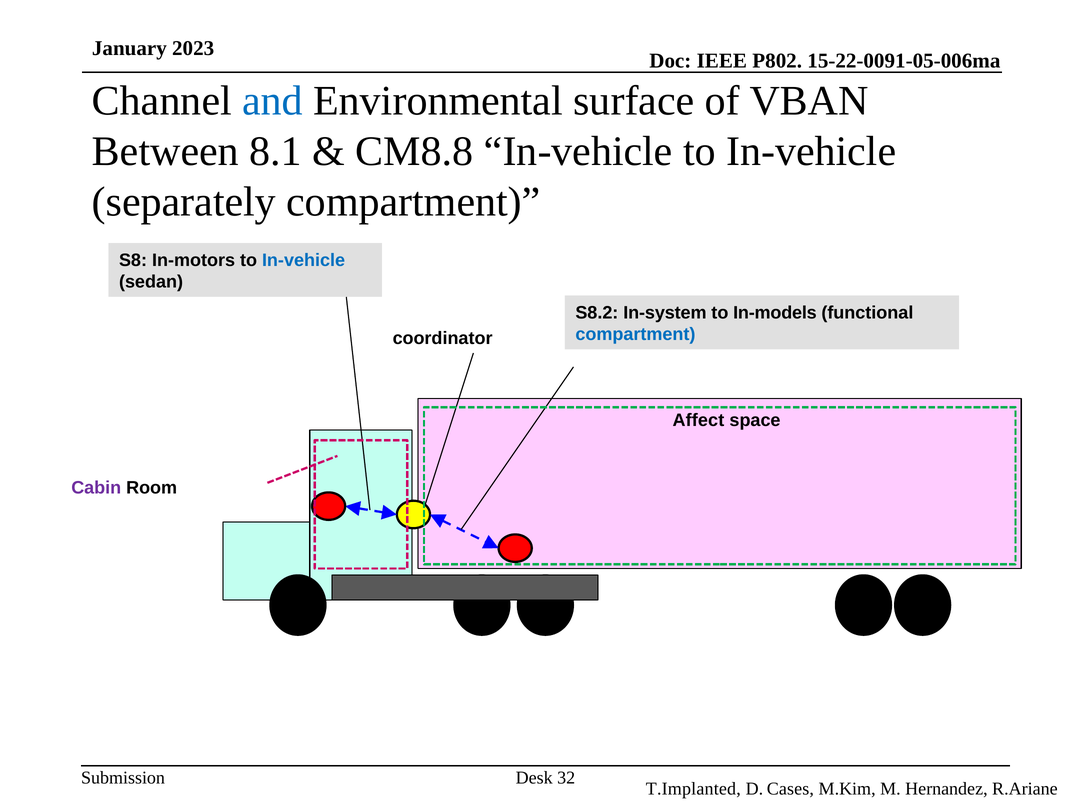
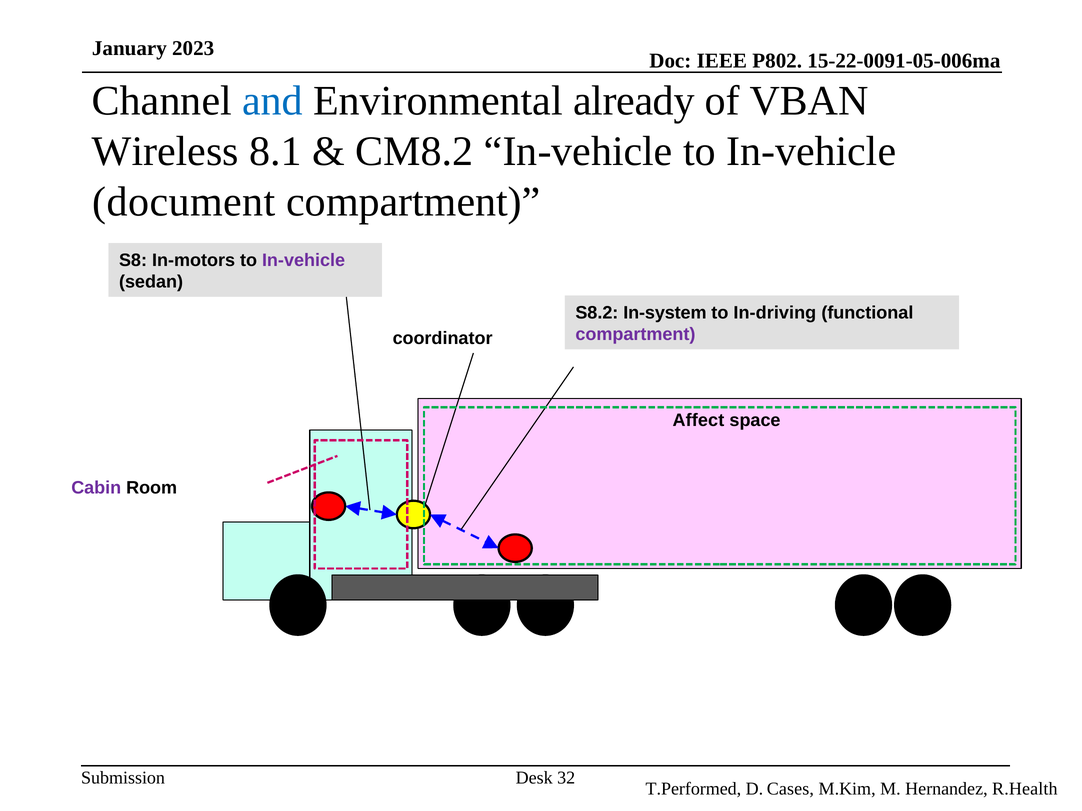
surface: surface -> already
Between: Between -> Wireless
CM8.8: CM8.8 -> CM8.2
separately: separately -> document
In-vehicle at (304, 261) colour: blue -> purple
In-models: In-models -> In-driving
compartment at (635, 335) colour: blue -> purple
T.Implanted: T.Implanted -> T.Performed
R.Ariane: R.Ariane -> R.Health
